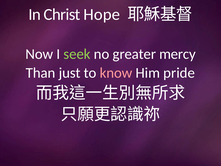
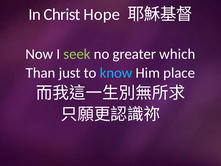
mercy: mercy -> which
know colour: pink -> light blue
pride: pride -> place
